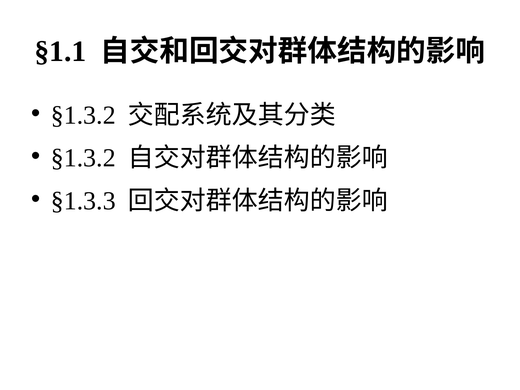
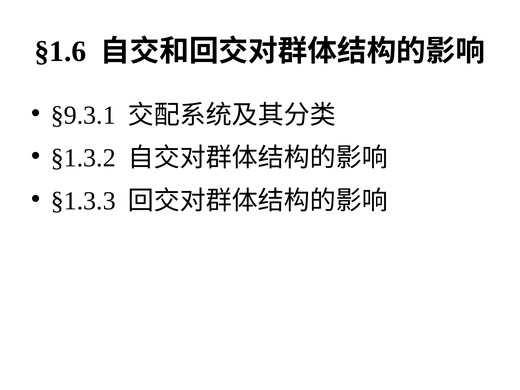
§1.1: §1.1 -> §1.6
§1.3.2 at (83, 115): §1.3.2 -> §9.3.1
